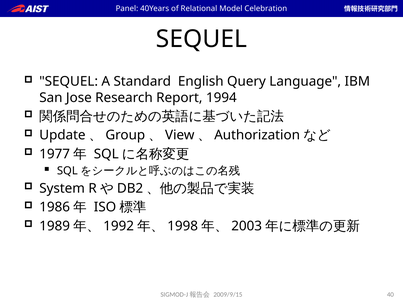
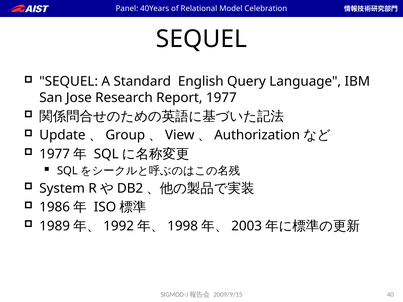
Report 1994: 1994 -> 1977
